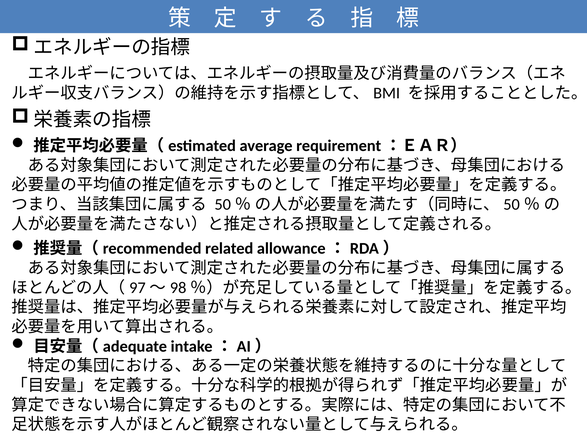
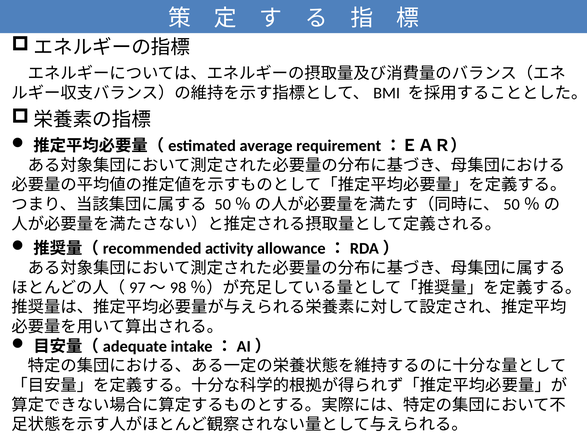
related: related -> activity
